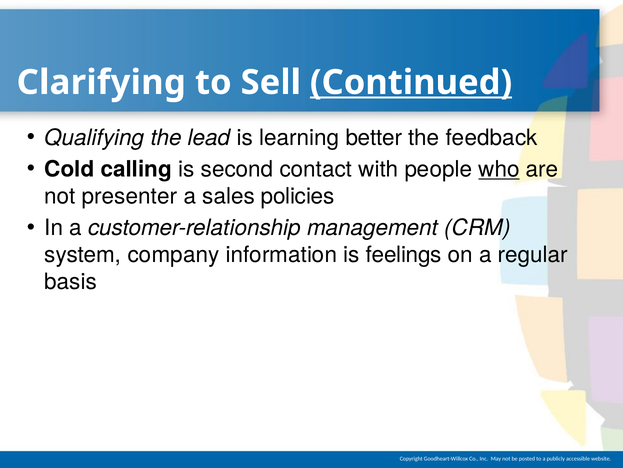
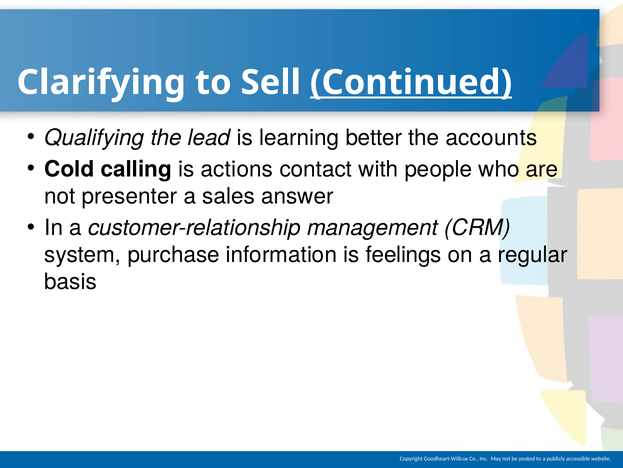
feedback: feedback -> accounts
second: second -> actions
who underline: present -> none
policies: policies -> answer
company: company -> purchase
